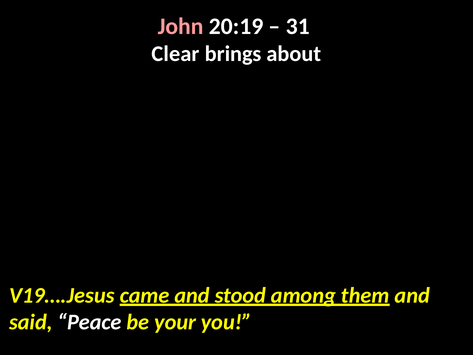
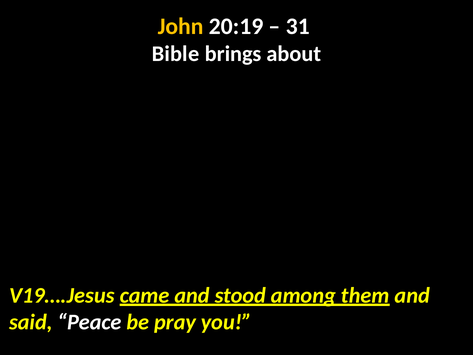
John colour: pink -> yellow
Clear: Clear -> Bible
your: your -> pray
